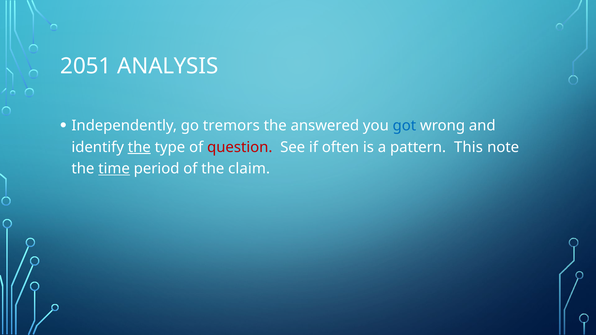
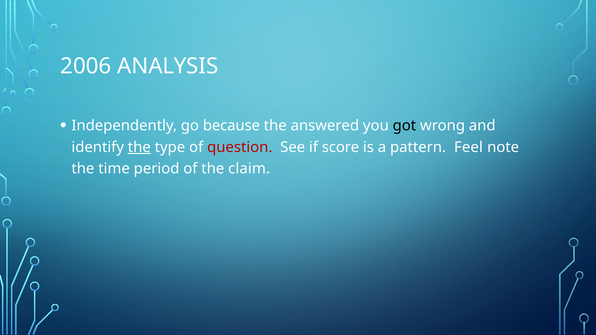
2051: 2051 -> 2006
tremors: tremors -> because
got colour: blue -> black
often: often -> score
This: This -> Feel
time underline: present -> none
